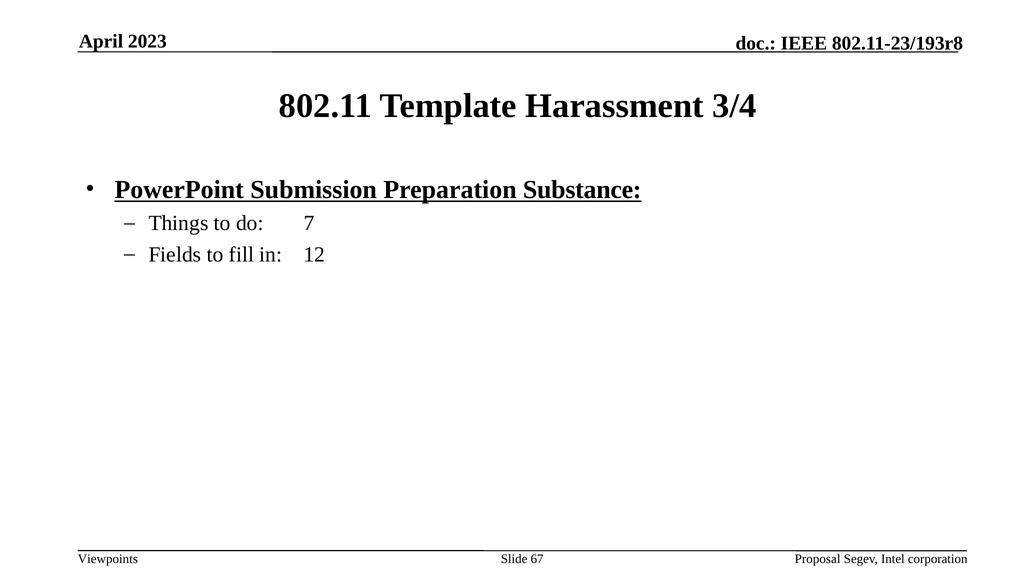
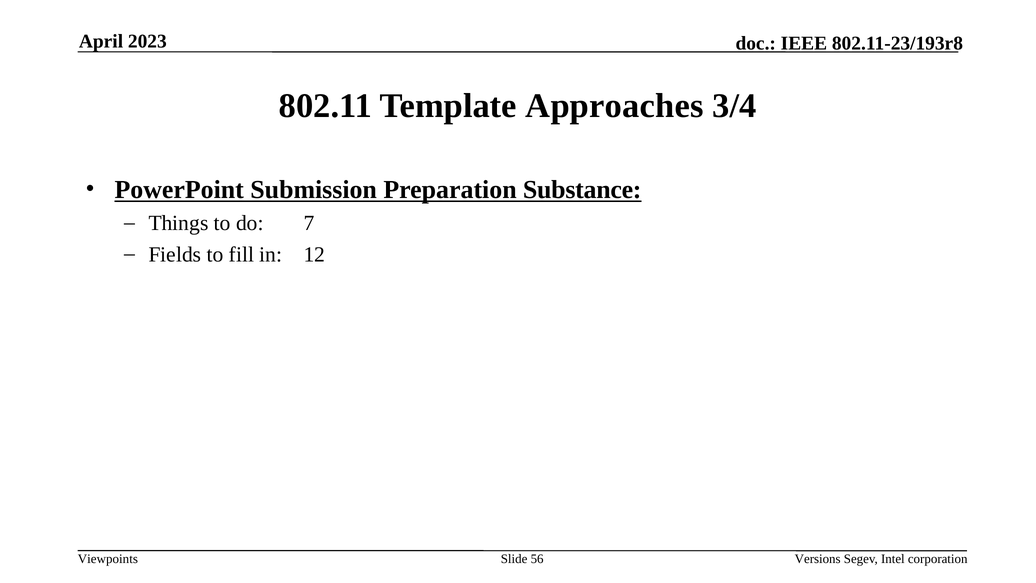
Harassment: Harassment -> Approaches
67: 67 -> 56
Proposal: Proposal -> Versions
